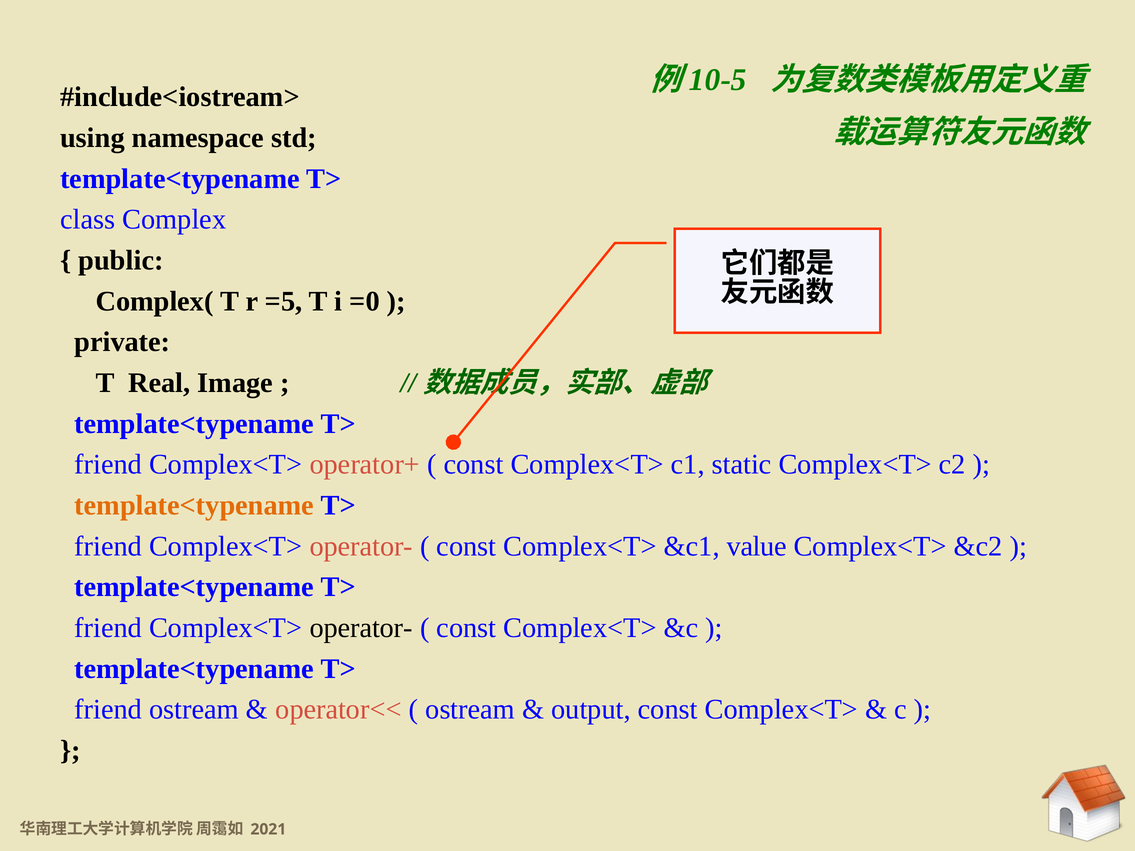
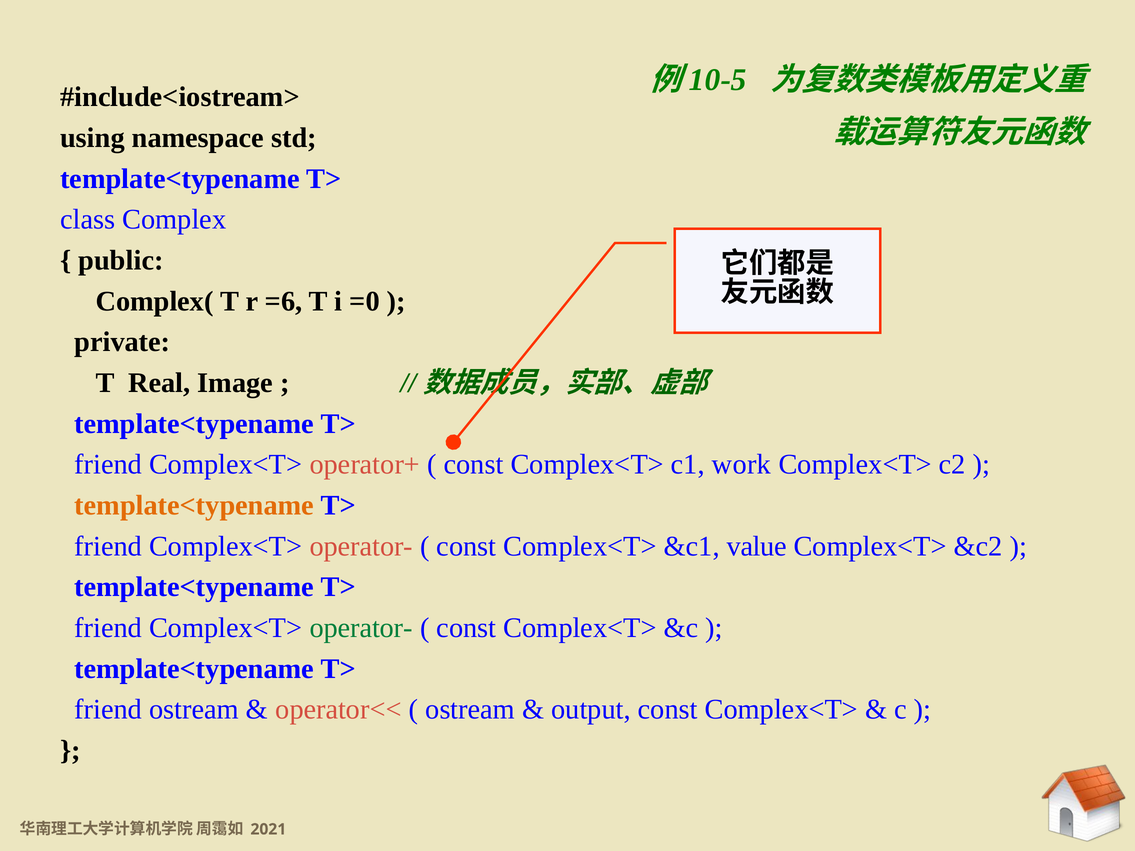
=5: =5 -> =6
static: static -> work
operator- at (361, 628) colour: black -> green
